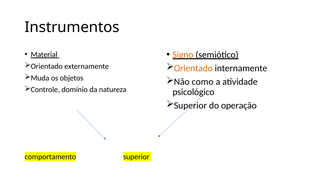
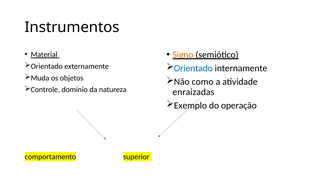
Orientado at (193, 68) colour: orange -> blue
psicológico: psicológico -> enraizadas
Superior at (190, 106): Superior -> Exemplo
